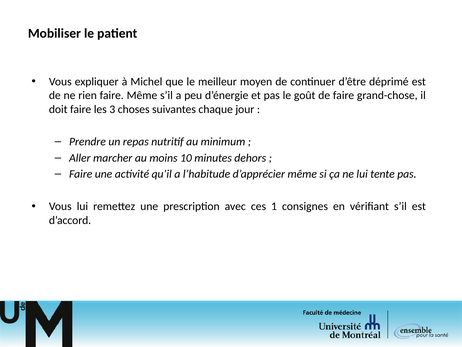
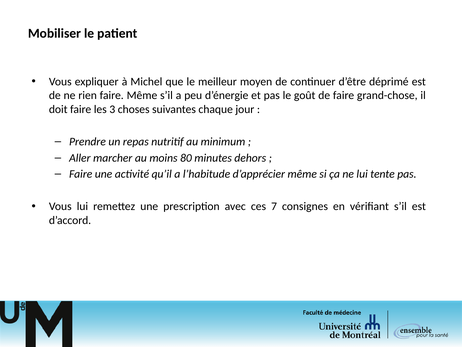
10: 10 -> 80
1: 1 -> 7
